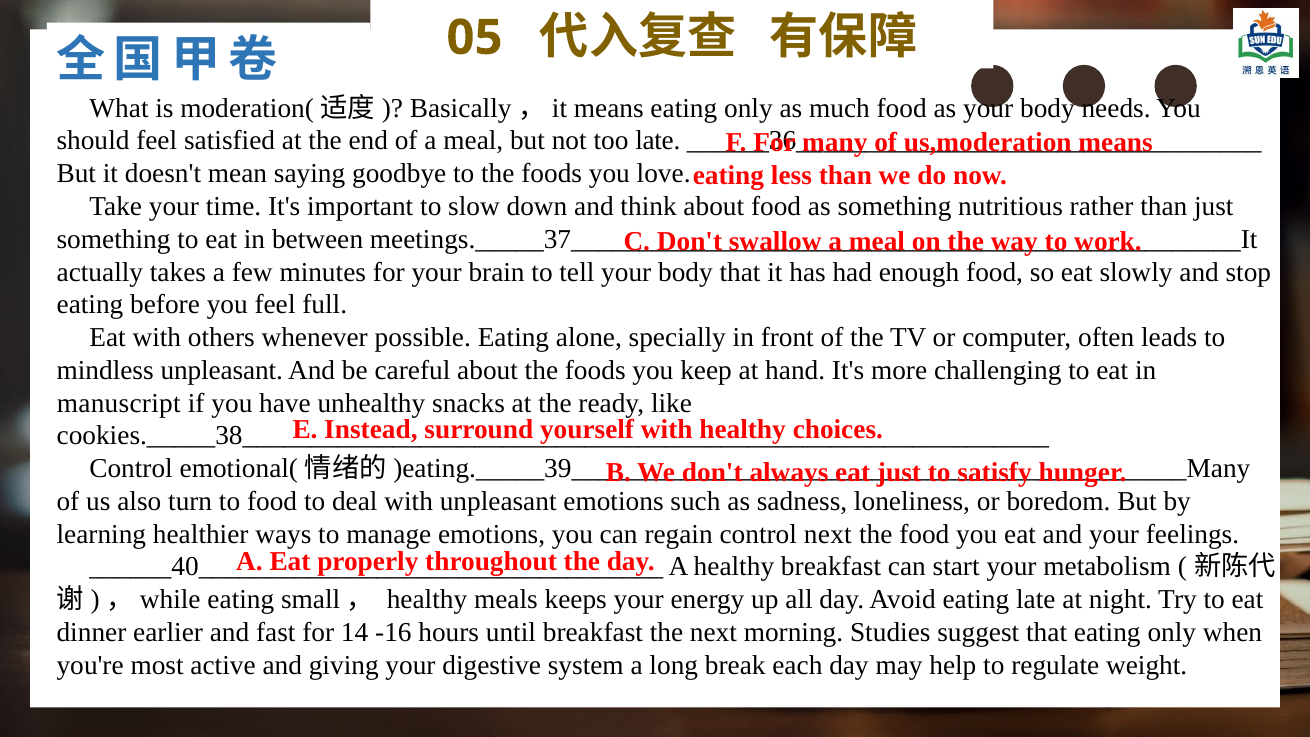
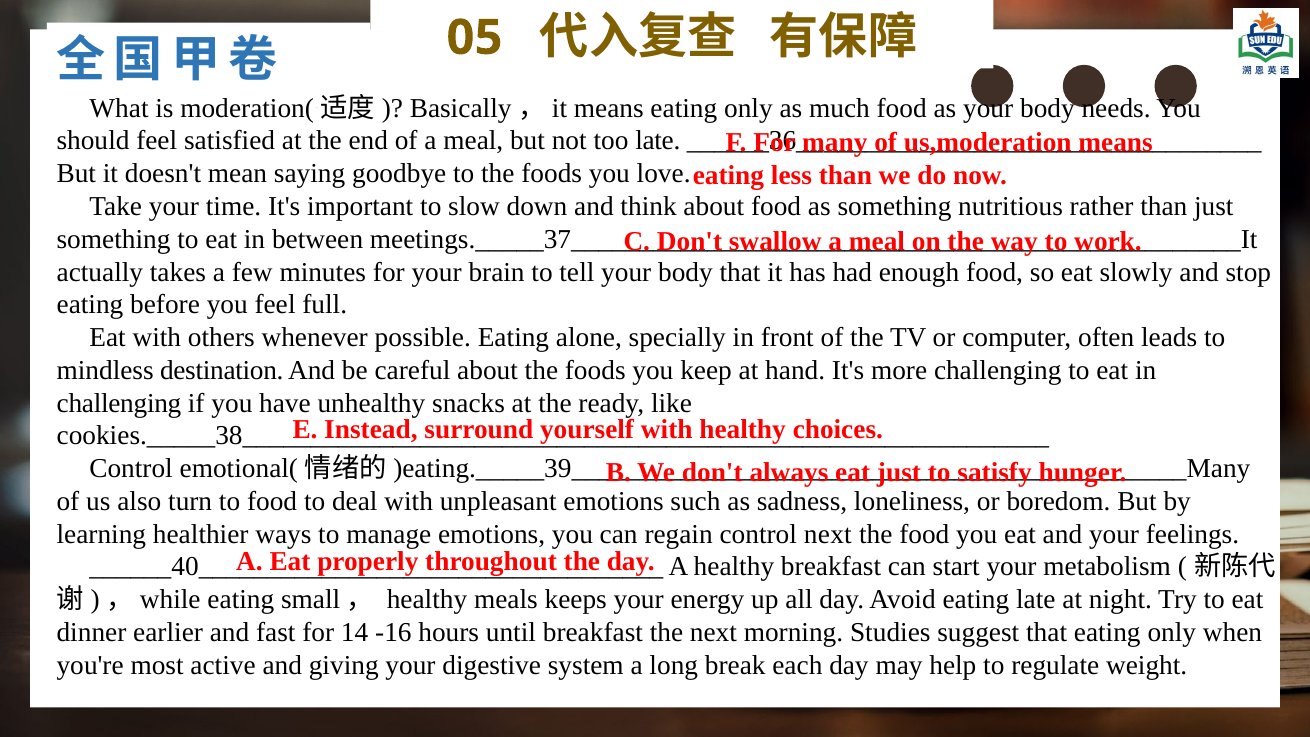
mindless unpleasant: unpleasant -> destination
manuscript at (119, 403): manuscript -> challenging
